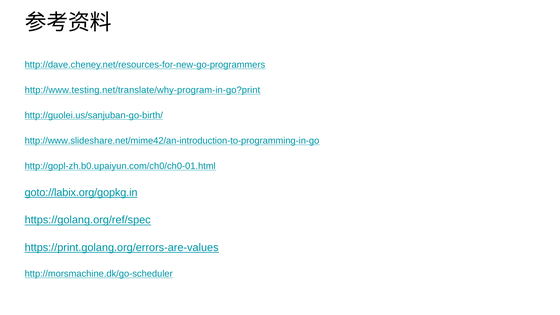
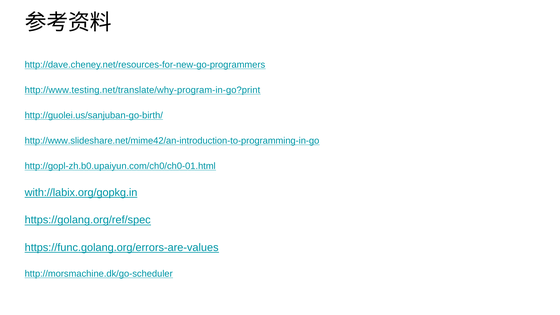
goto://labix.org/gopkg.in: goto://labix.org/gopkg.in -> with://labix.org/gopkg.in
https://print.golang.org/errors-are-values: https://print.golang.org/errors-are-values -> https://func.golang.org/errors-are-values
